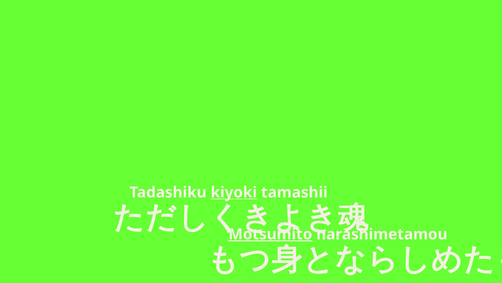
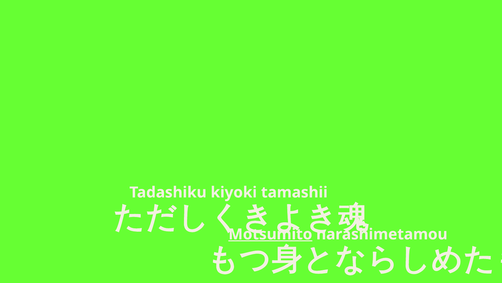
kiyoki underline: present -> none
